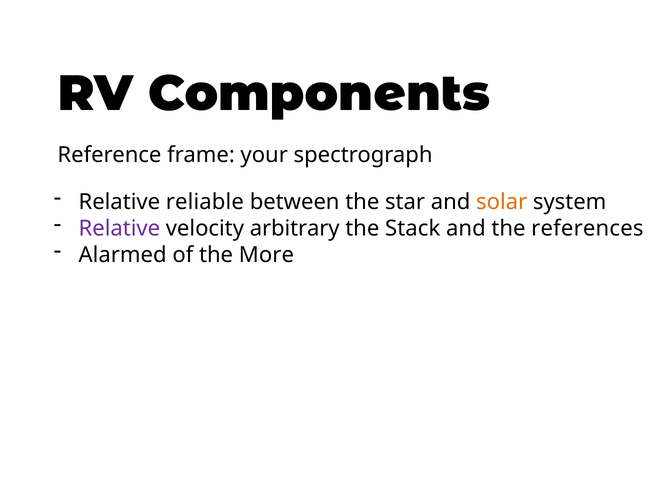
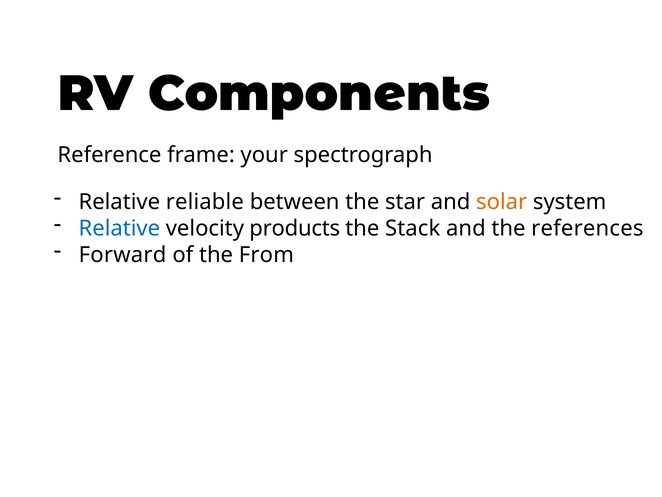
Relative at (119, 228) colour: purple -> blue
arbitrary: arbitrary -> products
Alarmed: Alarmed -> Forward
More: More -> From
